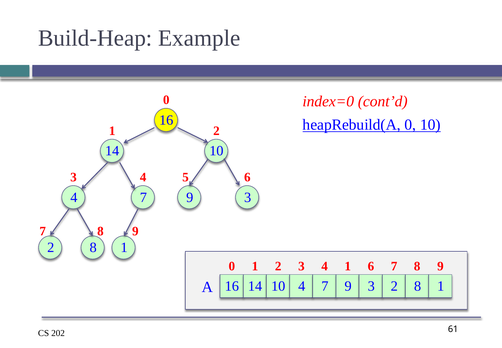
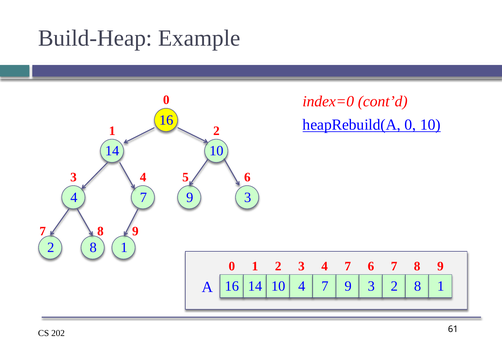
4 1: 1 -> 7
